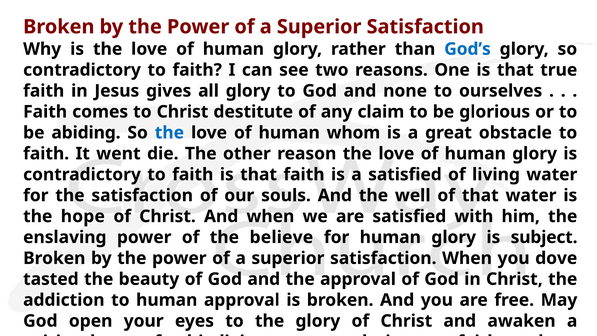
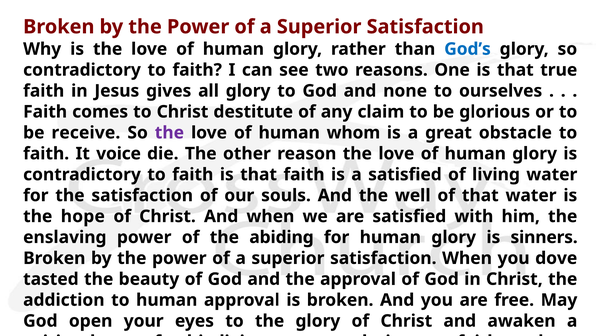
abiding: abiding -> receive
the at (169, 133) colour: blue -> purple
went: went -> voice
believe: believe -> abiding
subject: subject -> sinners
